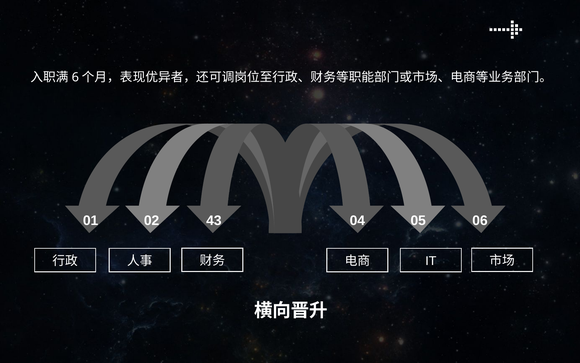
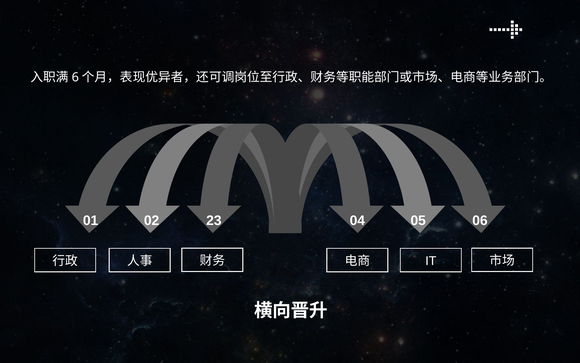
43: 43 -> 23
